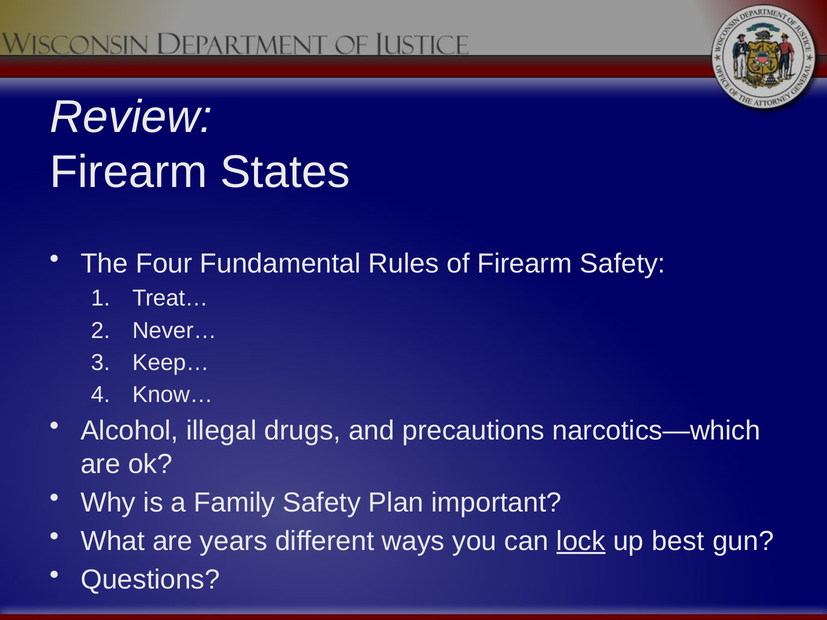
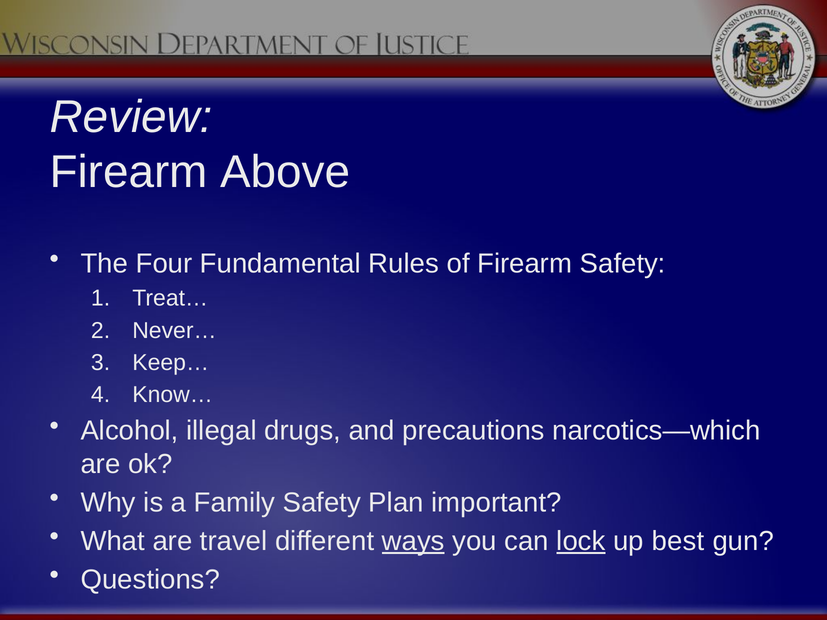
States: States -> Above
years: years -> travel
ways underline: none -> present
